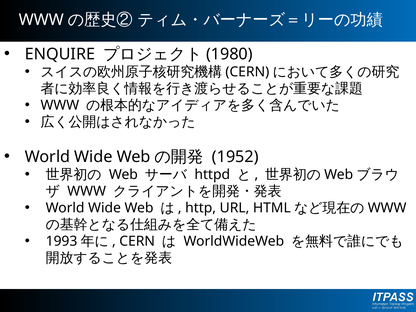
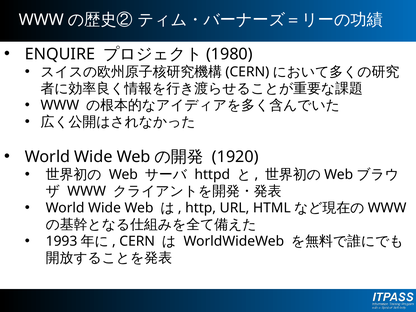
1952: 1952 -> 1920
